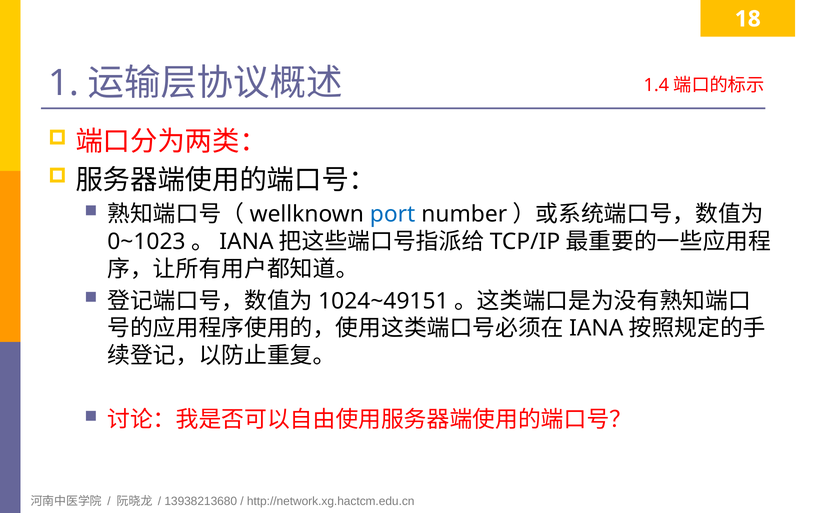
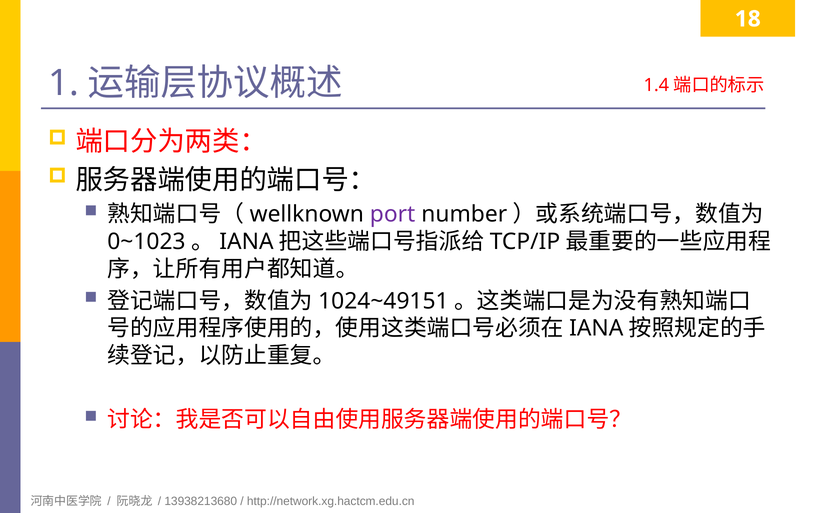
port colour: blue -> purple
